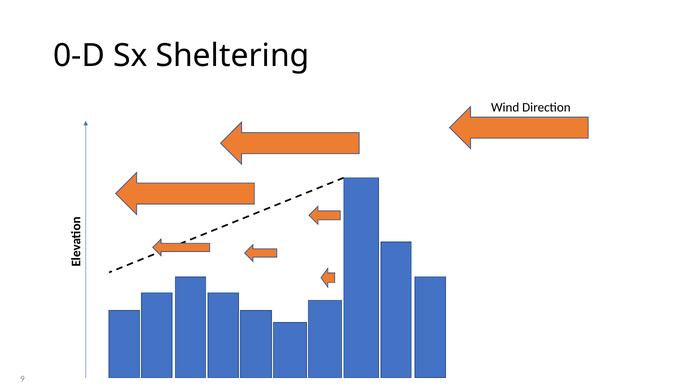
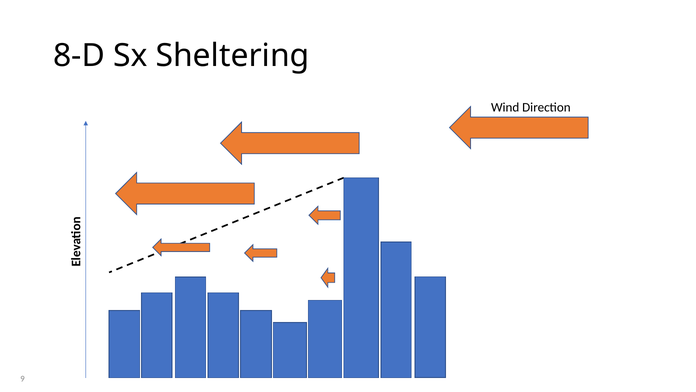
0-D: 0-D -> 8-D
